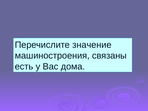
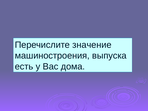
связаны: связаны -> выпуска
